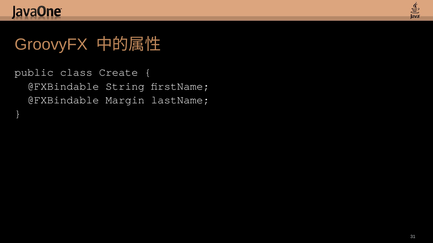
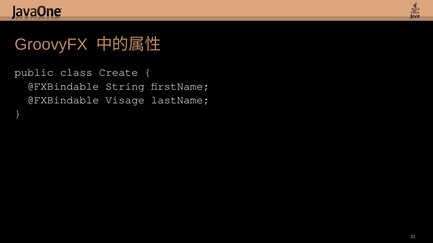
Margin: Margin -> Visage
